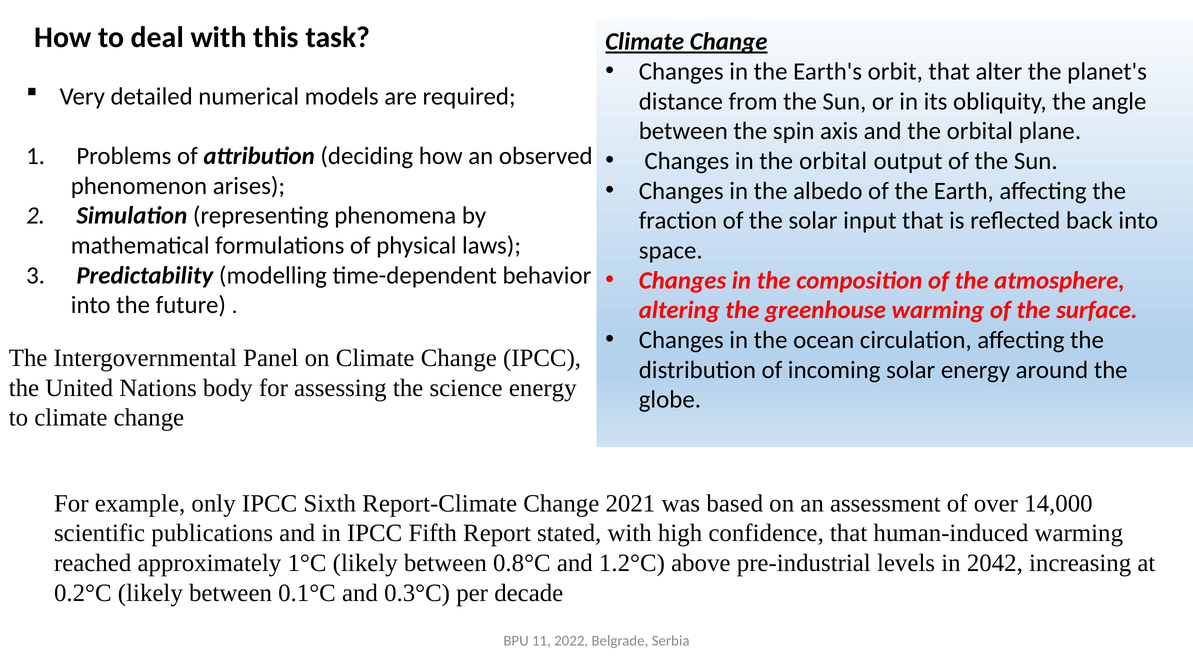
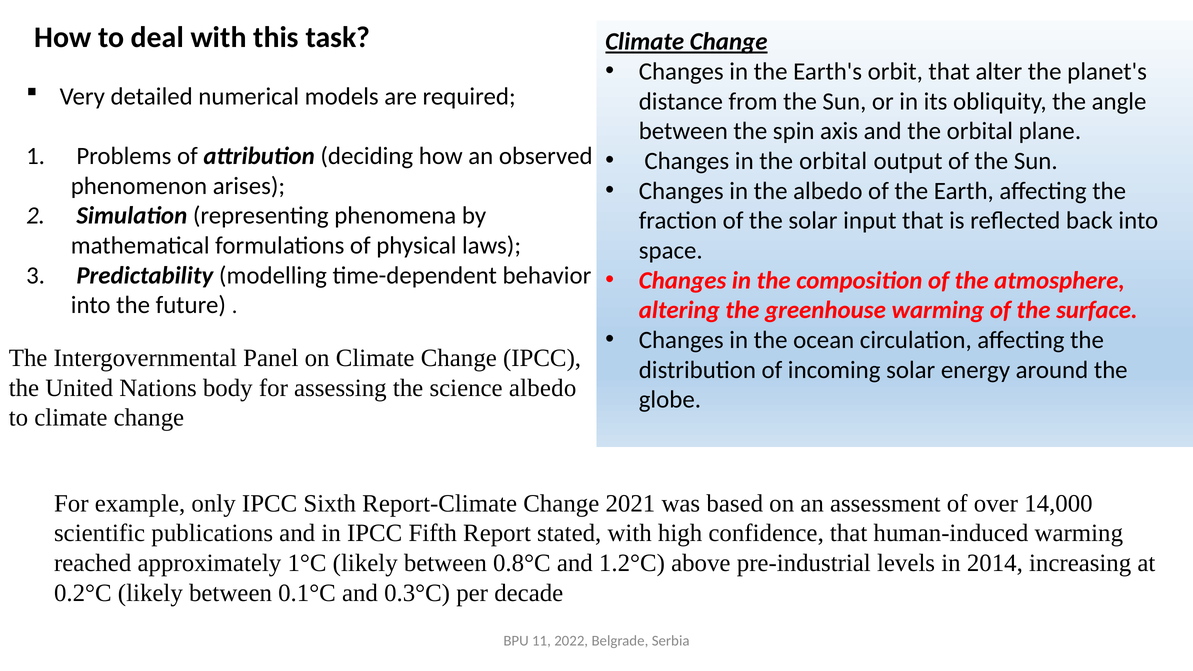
science energy: energy -> albedo
2042: 2042 -> 2014
